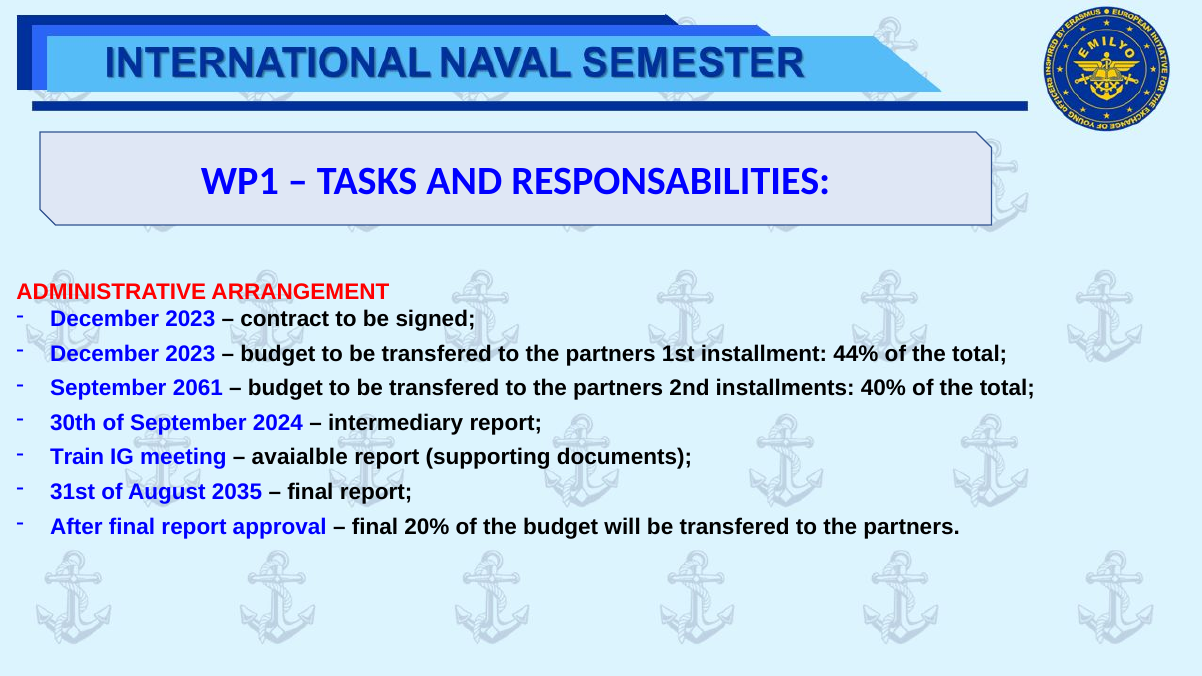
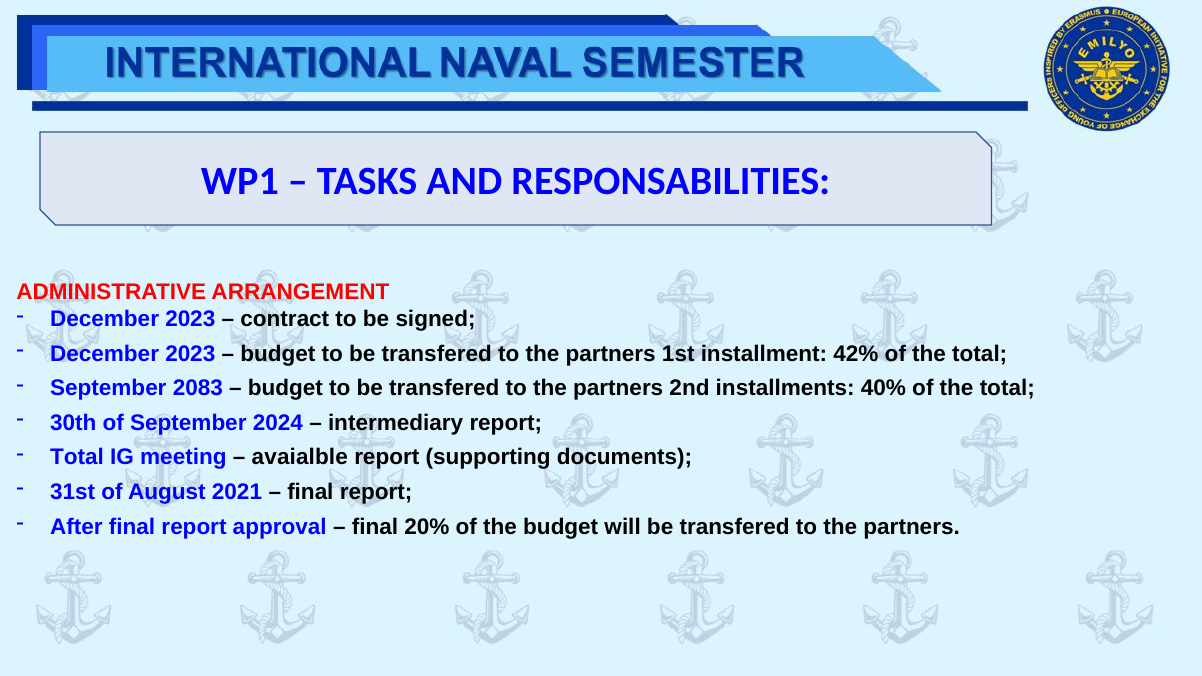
44%: 44% -> 42%
2061: 2061 -> 2083
Train at (77, 458): Train -> Total
2035: 2035 -> 2021
